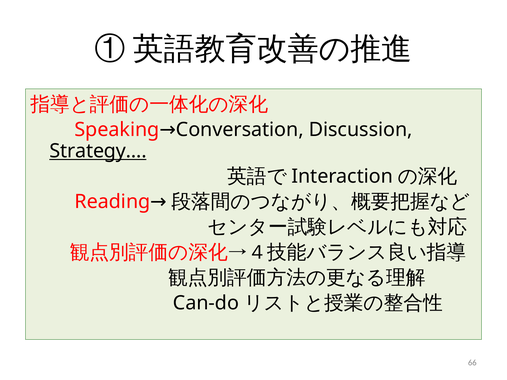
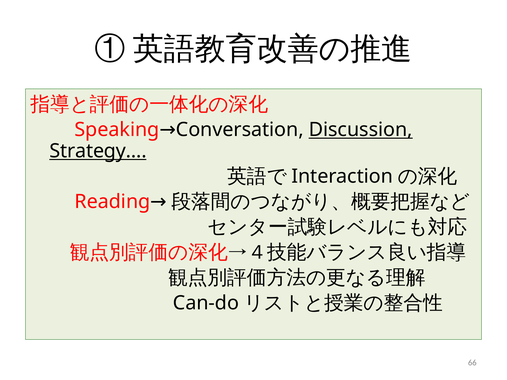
Discussion underline: none -> present
